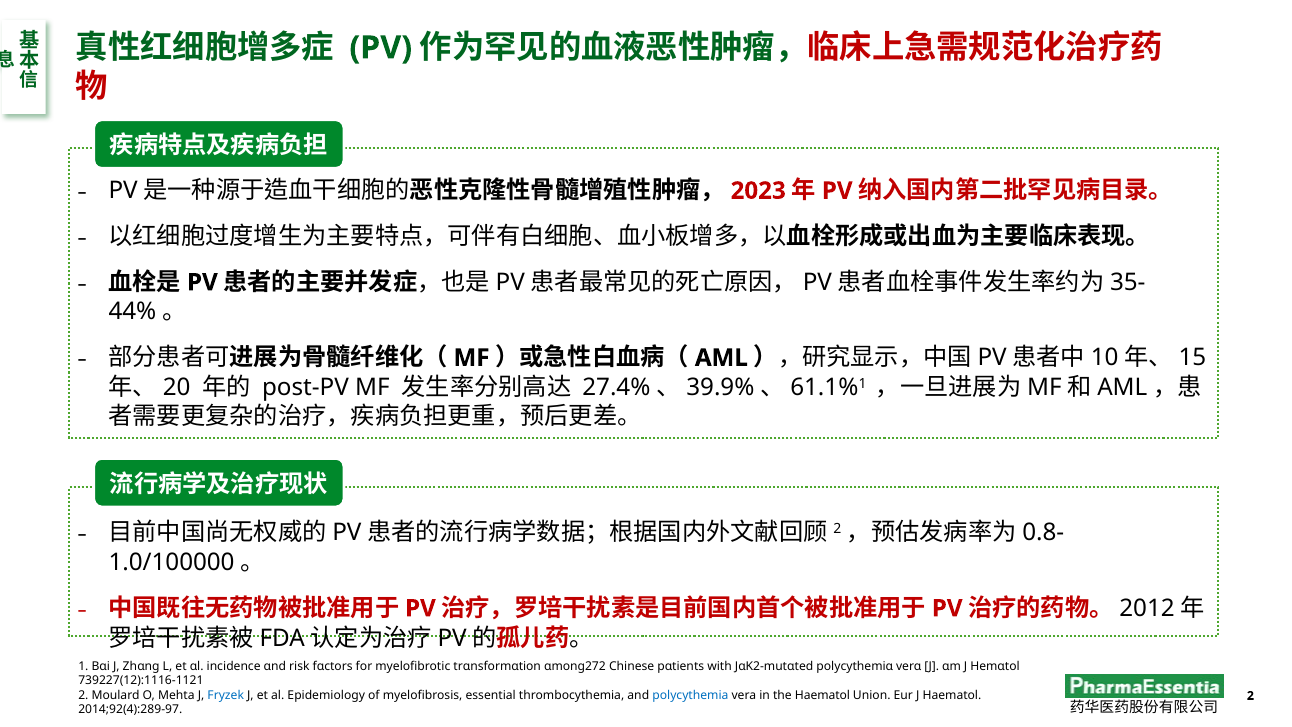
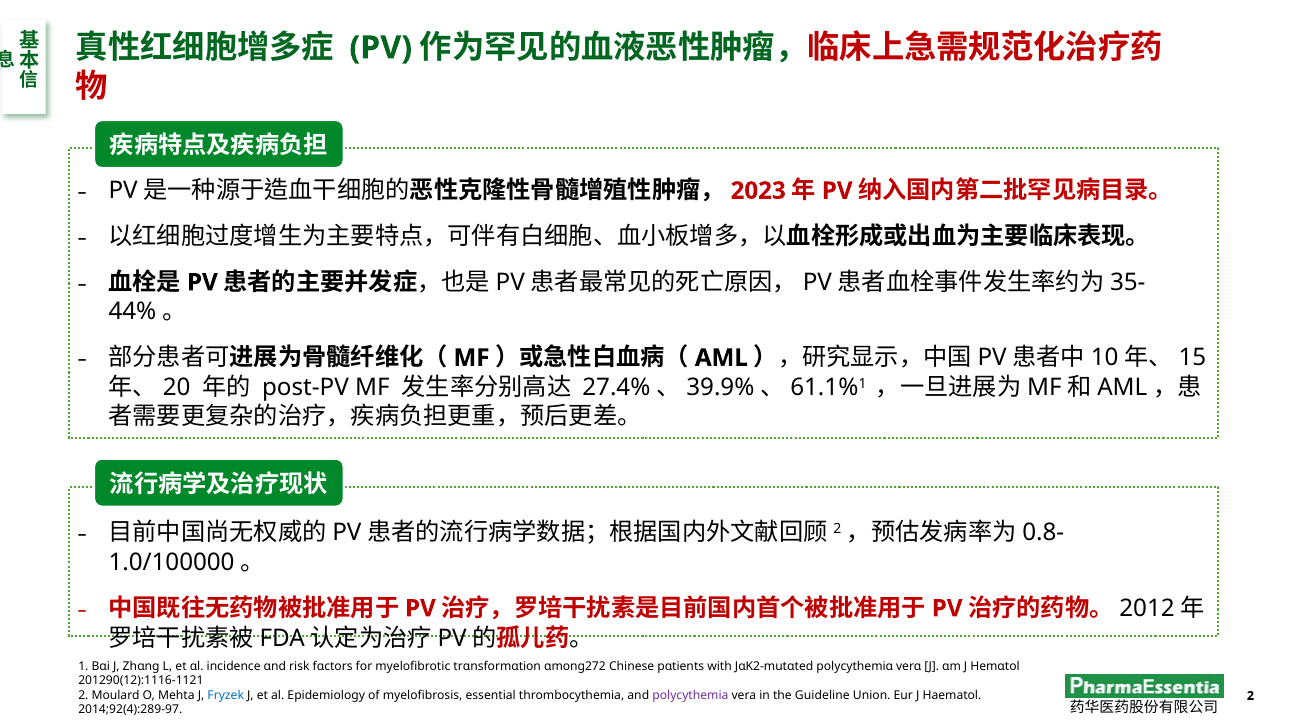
739227(12):1116-1121: 739227(12):1116-1121 -> 201290(12):1116-1121
polycythemia colour: blue -> purple
the Haematol: Haematol -> Guideline
